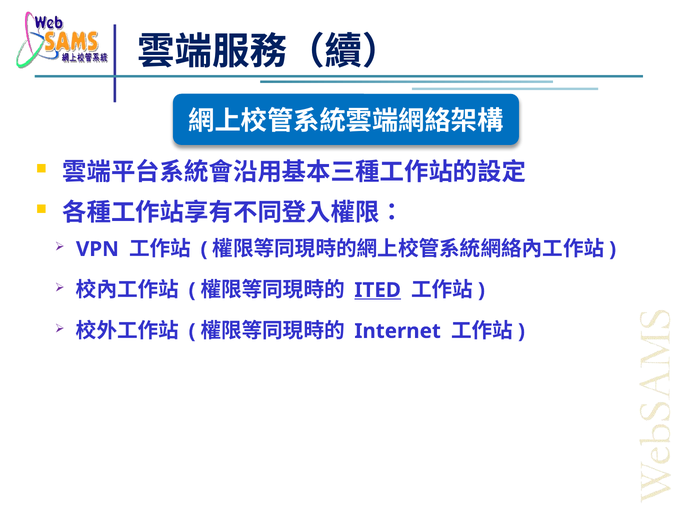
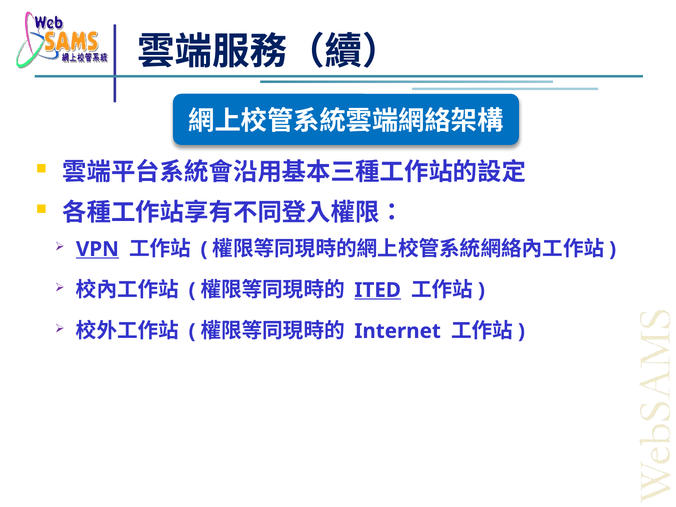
VPN underline: none -> present
